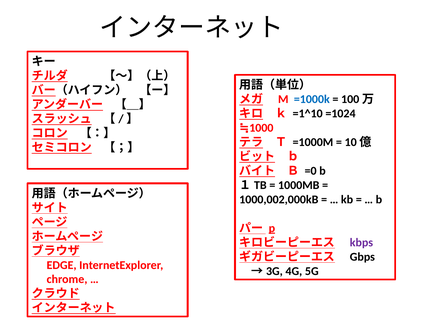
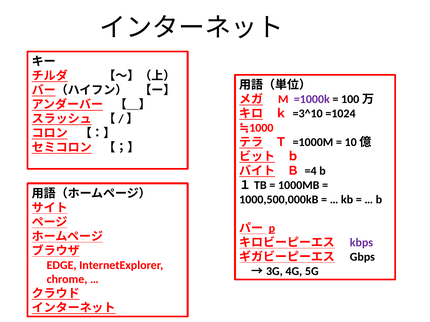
=1000k colour: blue -> purple
=1^10: =1^10 -> =3^10
=0: =0 -> =4
1000,002,000kB: 1000,002,000kB -> 1000,500,000kB
